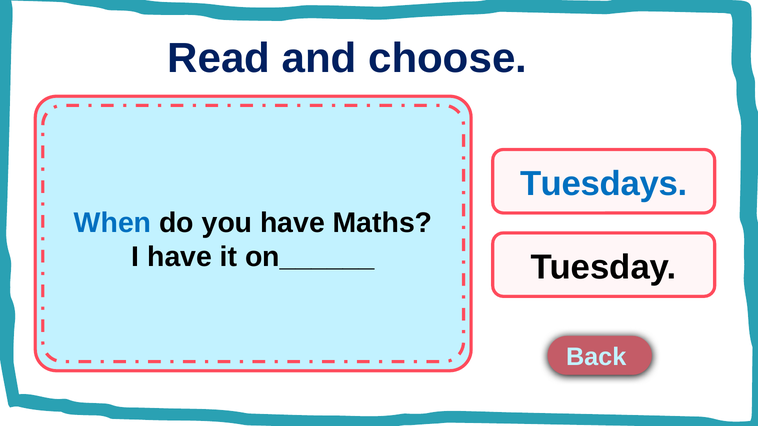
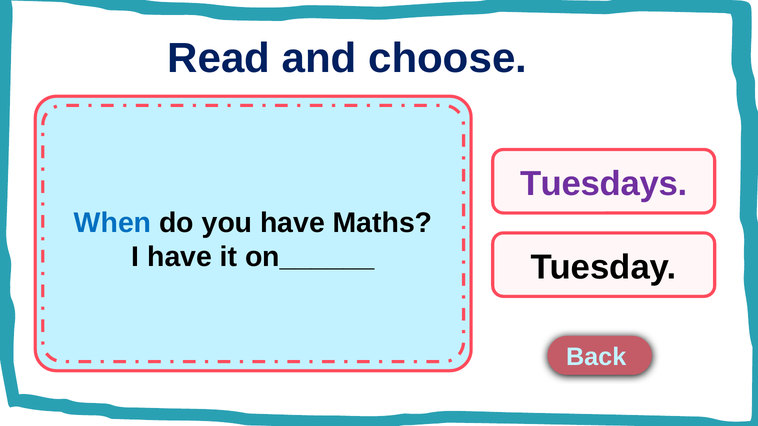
Tuesdays colour: blue -> purple
